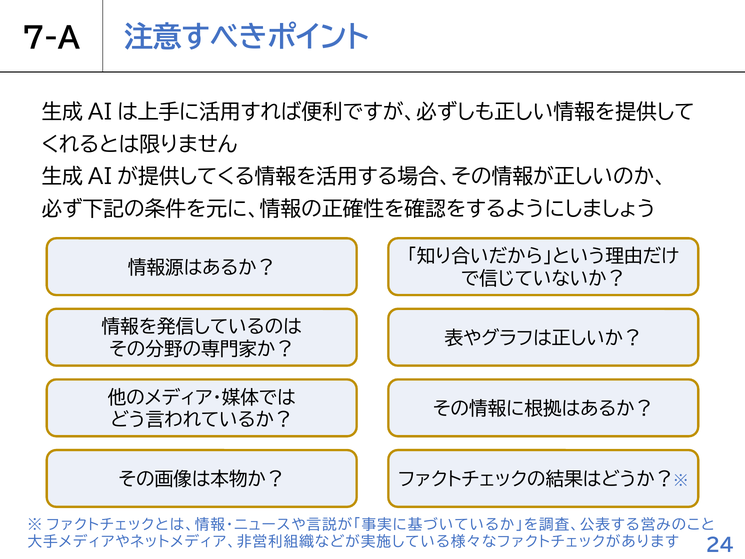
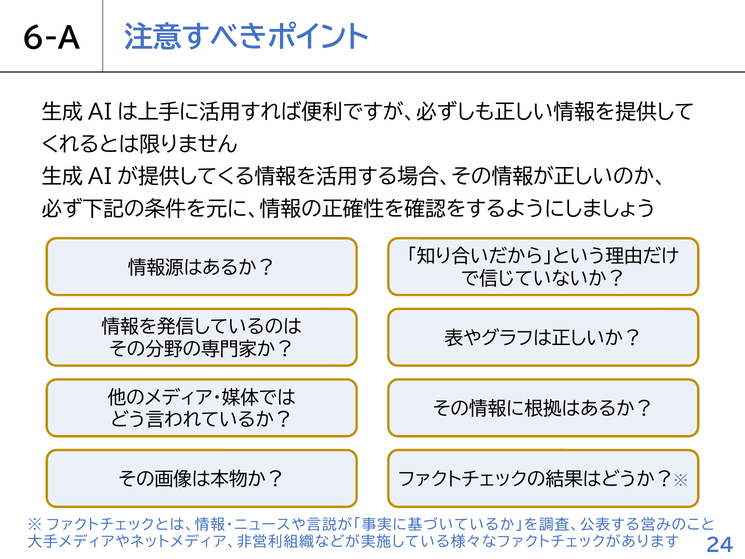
7-A: 7-A -> 6-A
